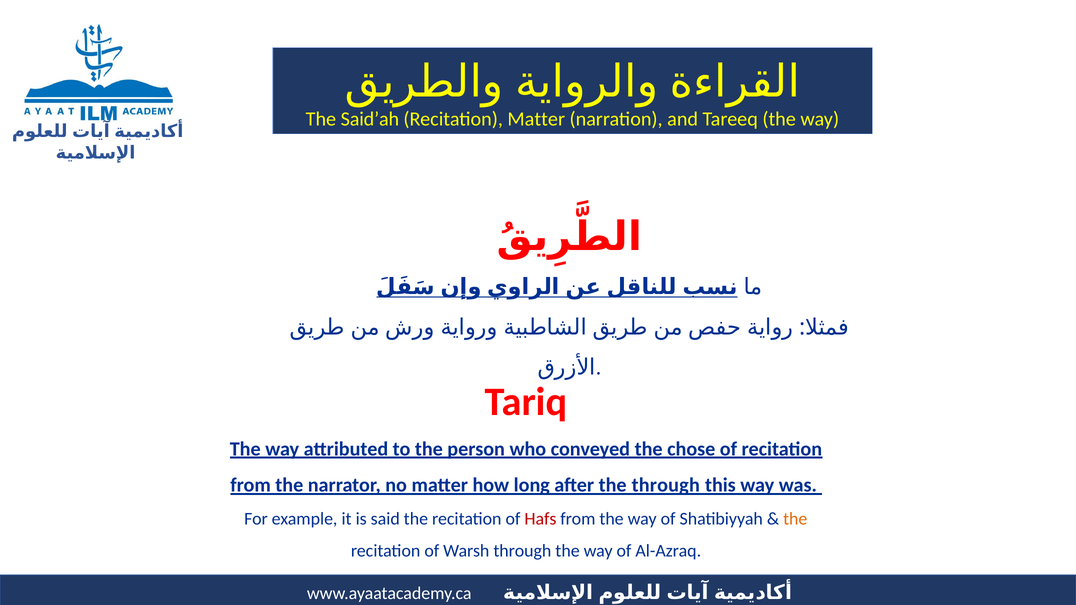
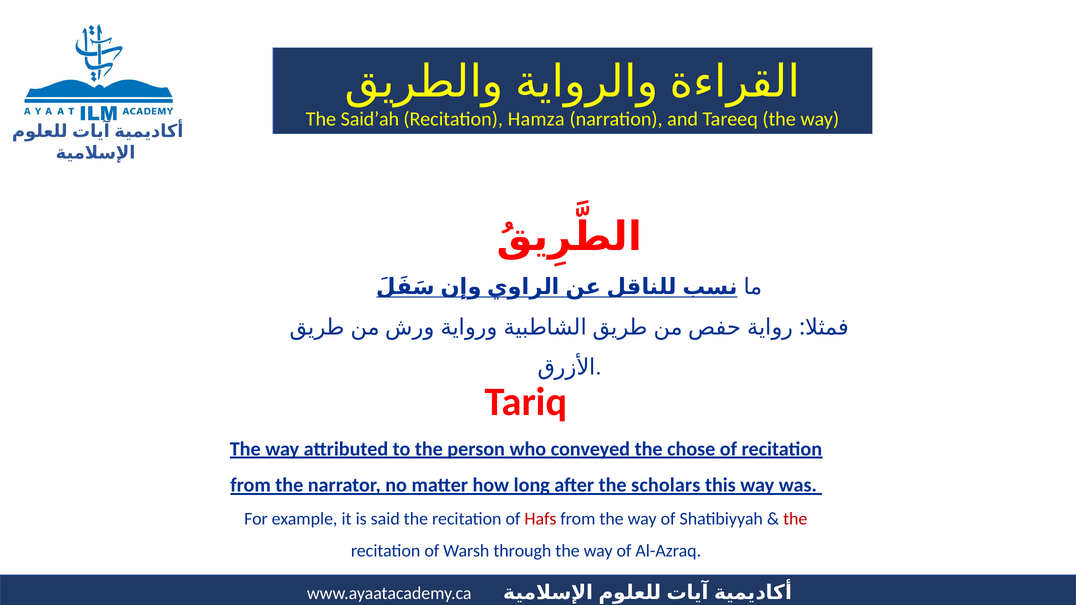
Recitation Matter: Matter -> Hamza
the through: through -> scholars
the at (795, 519) colour: orange -> red
